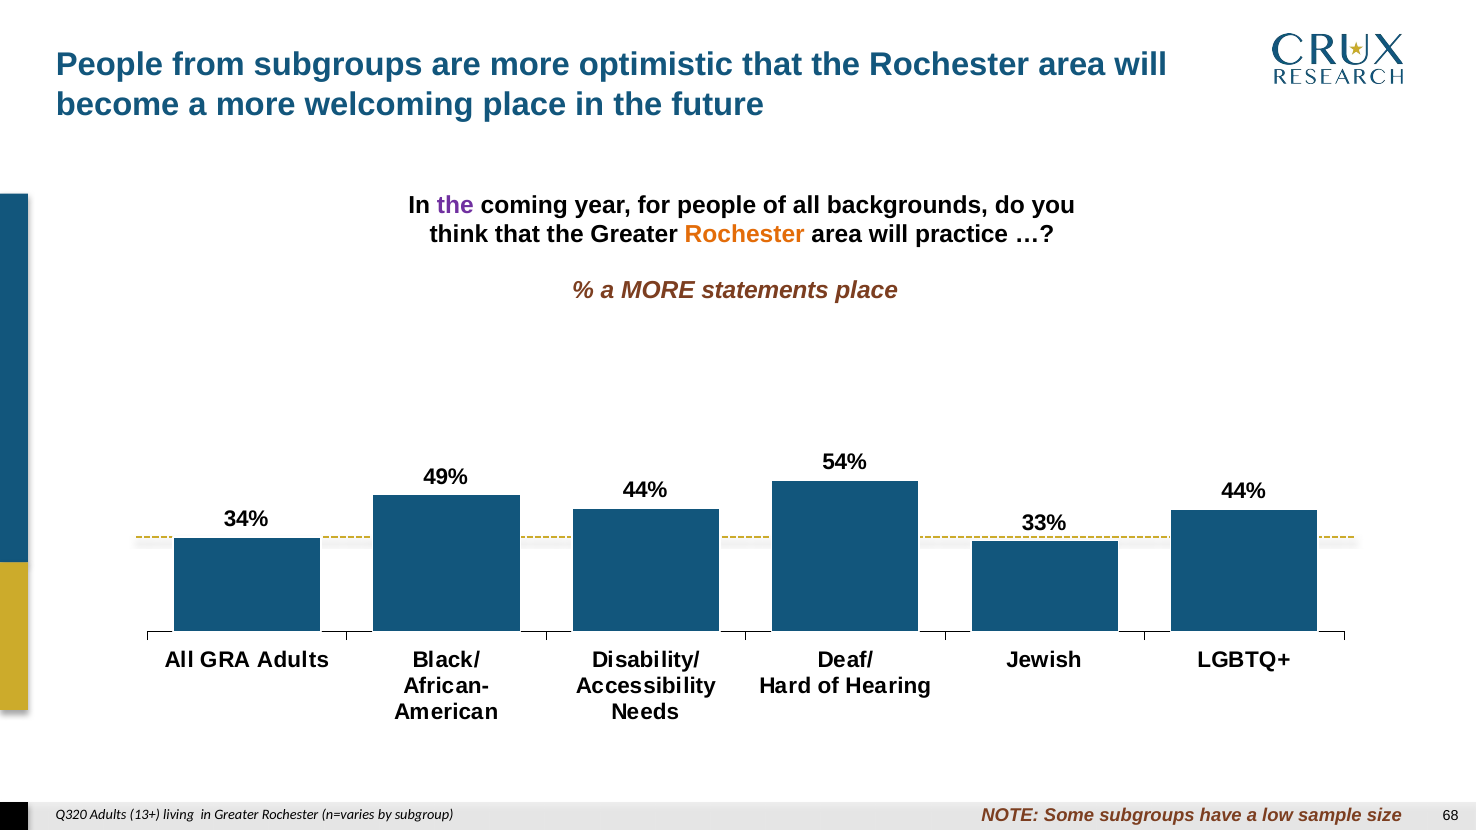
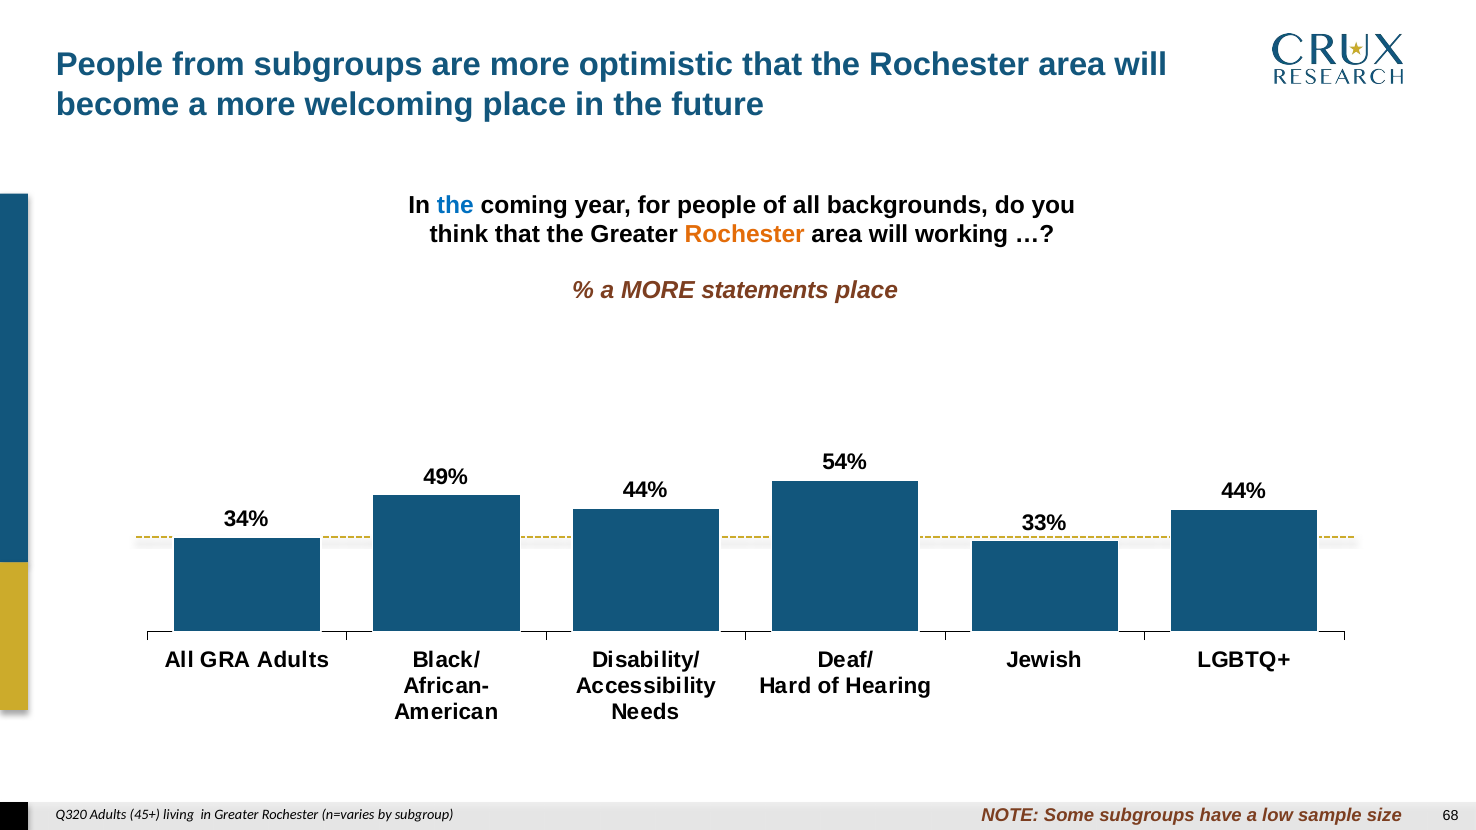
the at (455, 205) colour: purple -> blue
practice: practice -> working
13+: 13+ -> 45+
